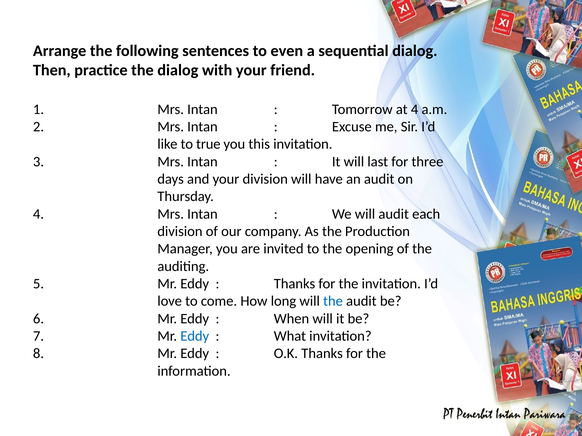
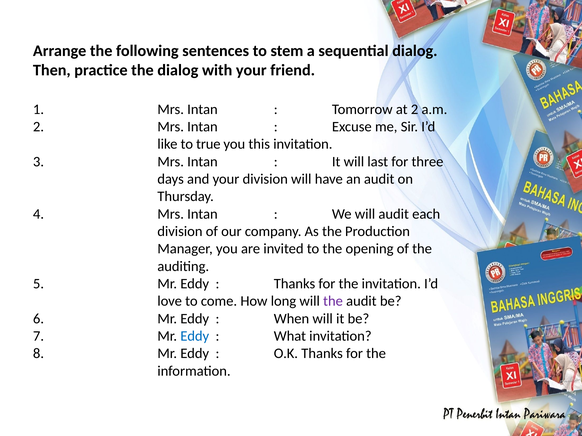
even: even -> stem
at 4: 4 -> 2
the at (333, 301) colour: blue -> purple
